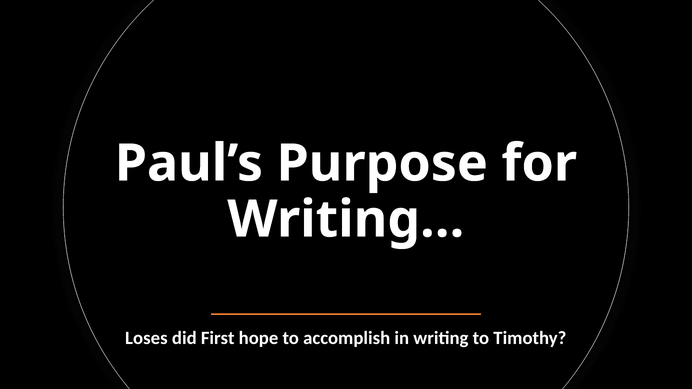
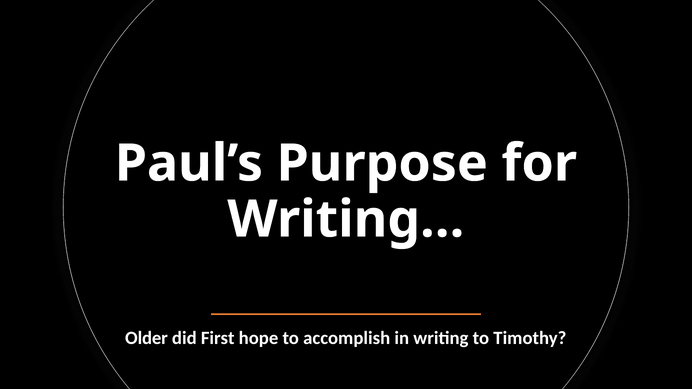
Loses: Loses -> Older
